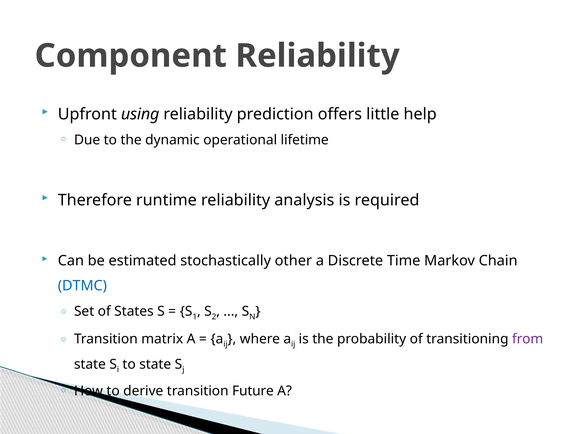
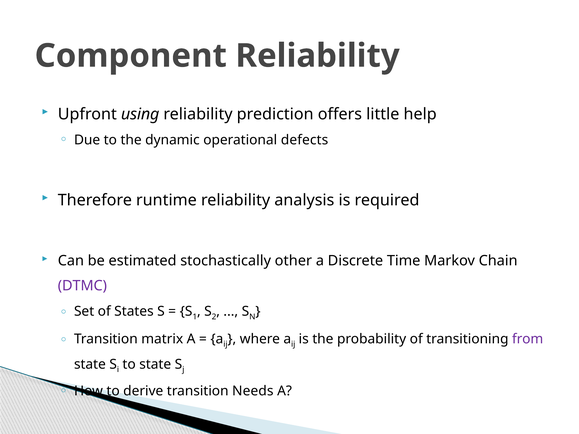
lifetime: lifetime -> defects
DTMC colour: blue -> purple
Future: Future -> Needs
